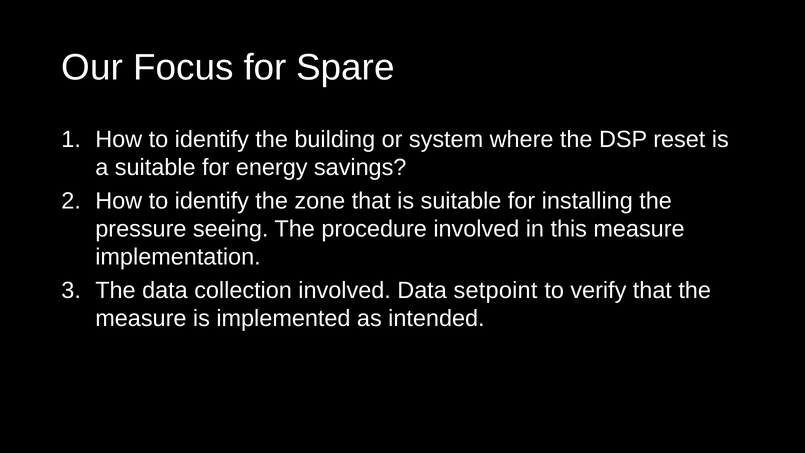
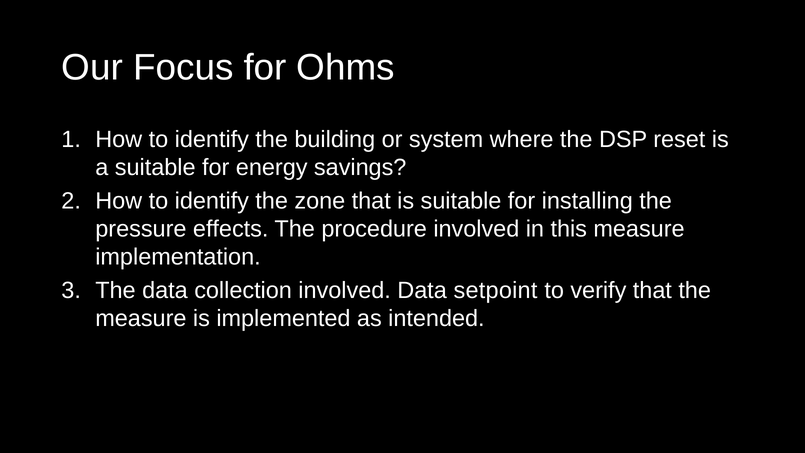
Spare: Spare -> Ohms
seeing: seeing -> effects
